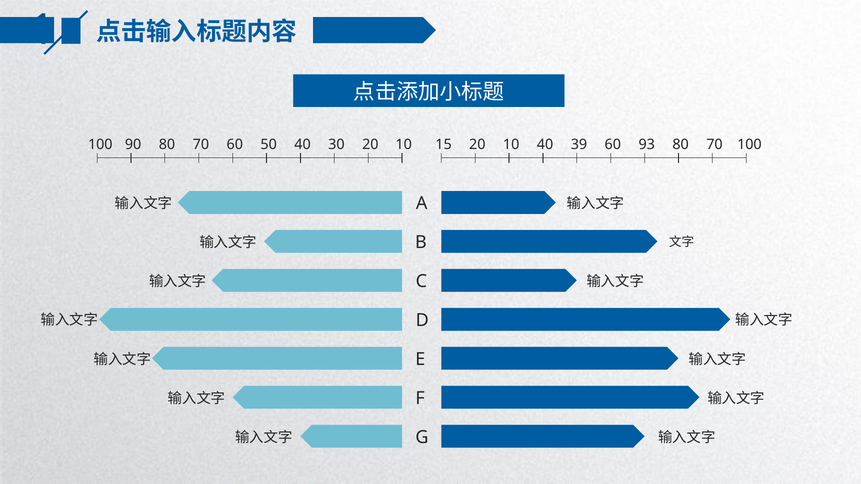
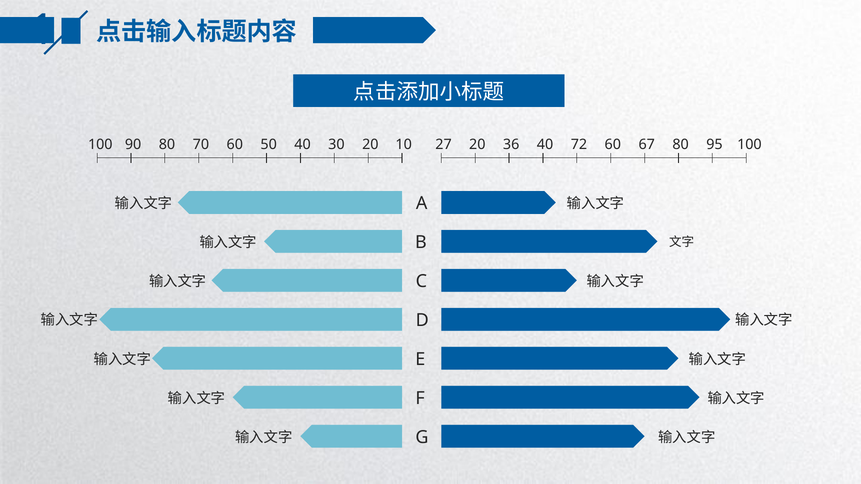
15: 15 -> 27
20 10: 10 -> 36
39: 39 -> 72
93: 93 -> 67
80 70: 70 -> 95
